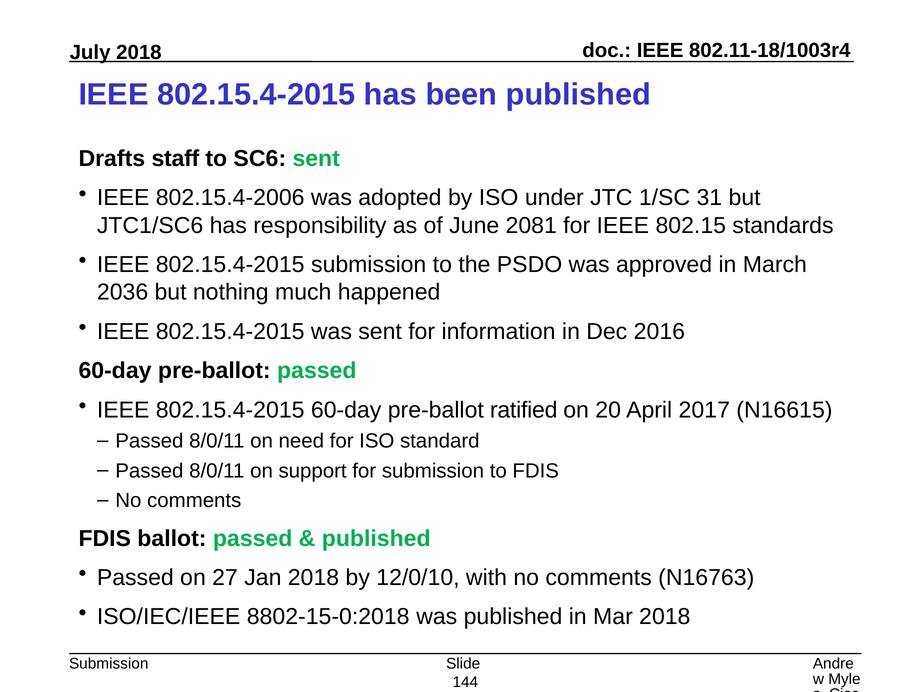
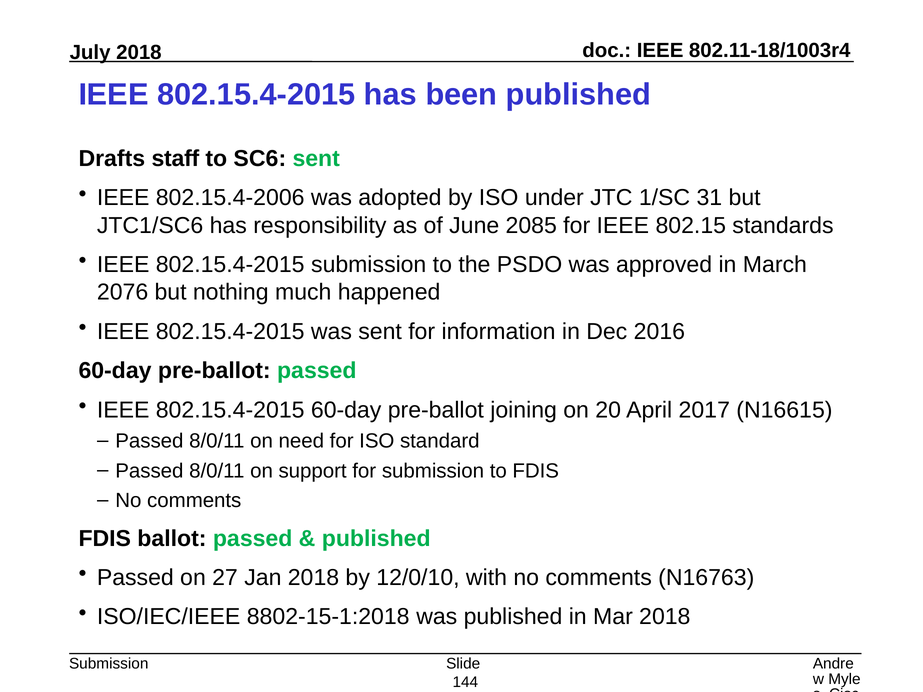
2081: 2081 -> 2085
2036: 2036 -> 2076
ratified: ratified -> joining
8802-15-0:2018: 8802-15-0:2018 -> 8802-15-1:2018
